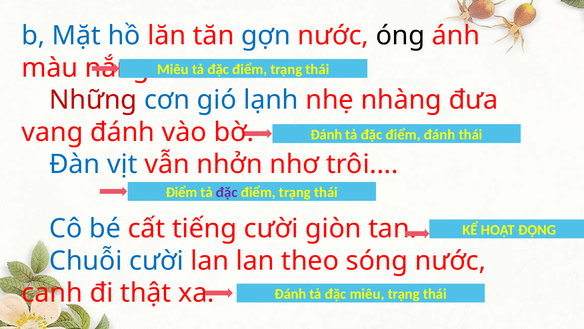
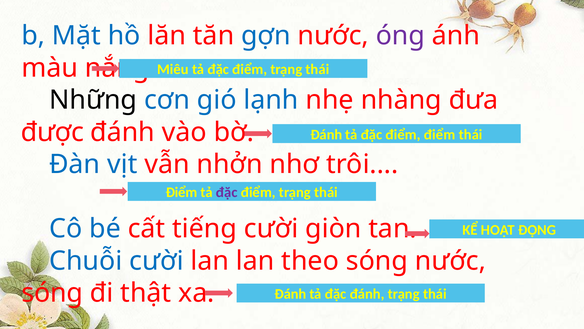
óng colour: black -> purple
Những colour: red -> black
vang: vang -> được
điểm đánh: đánh -> điểm
canh at (52, 293): canh -> sóng
đặc miêu: miêu -> đánh
